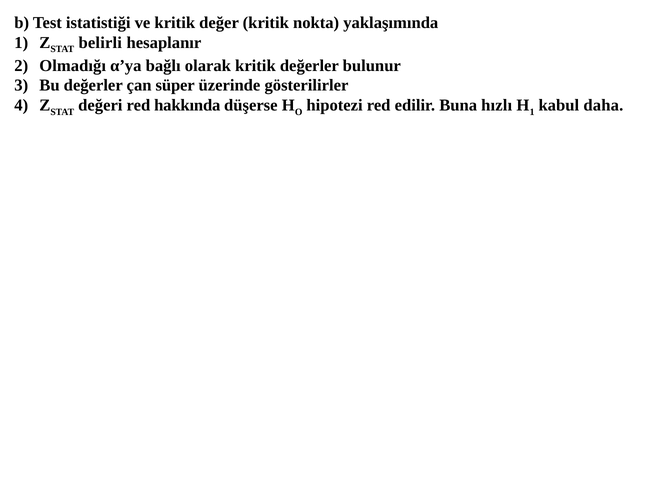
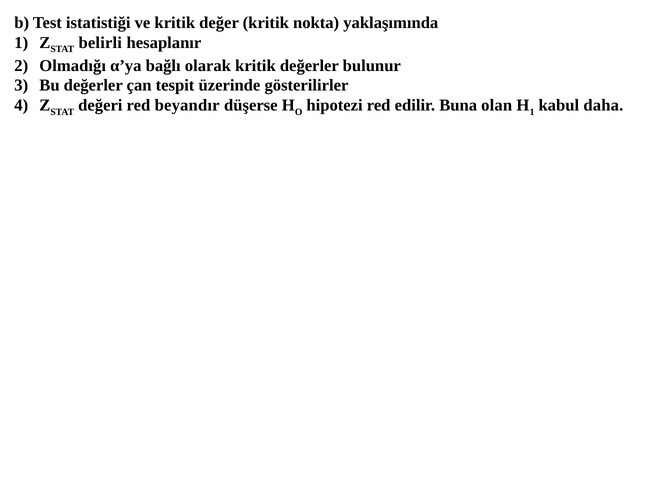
süper: süper -> tespit
hakkında: hakkında -> beyandır
hızlı: hızlı -> olan
